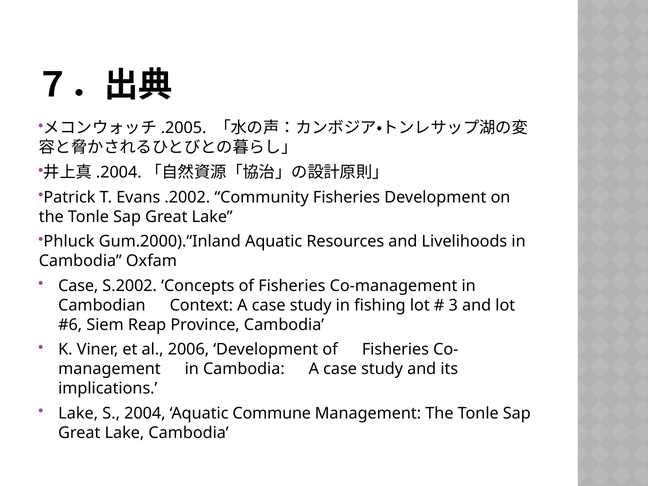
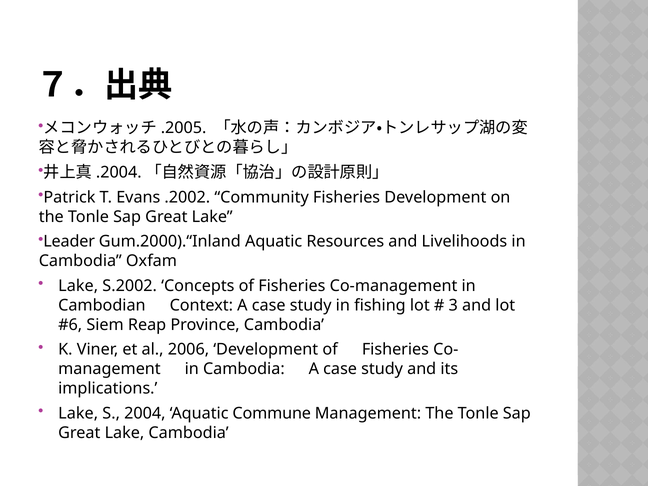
Phluck: Phluck -> Leader
Case at (78, 286): Case -> Lake
